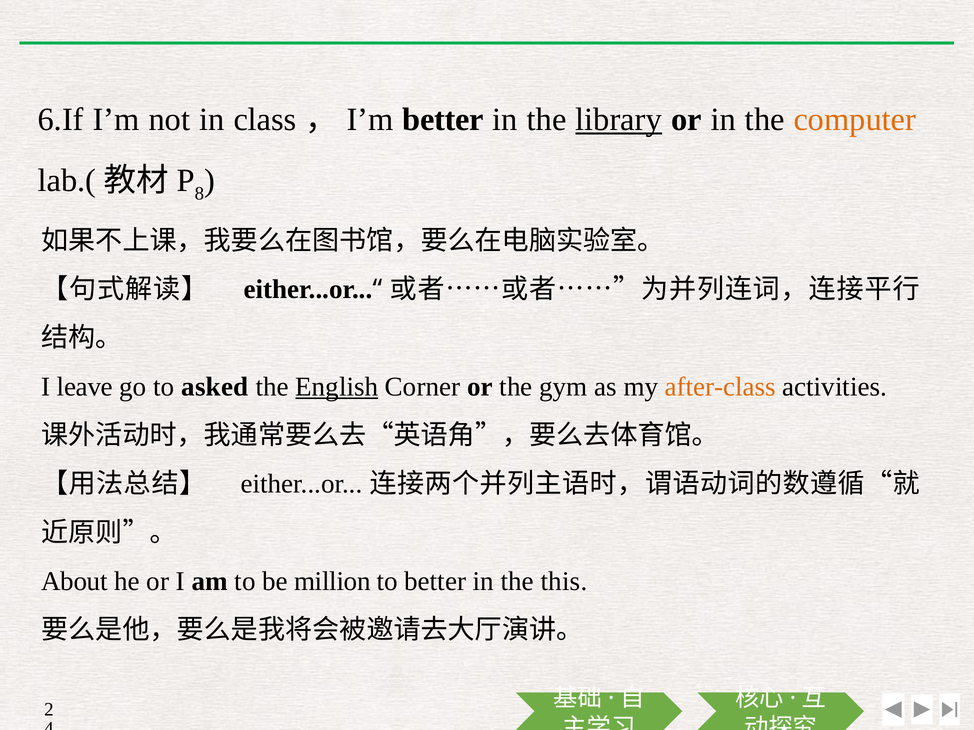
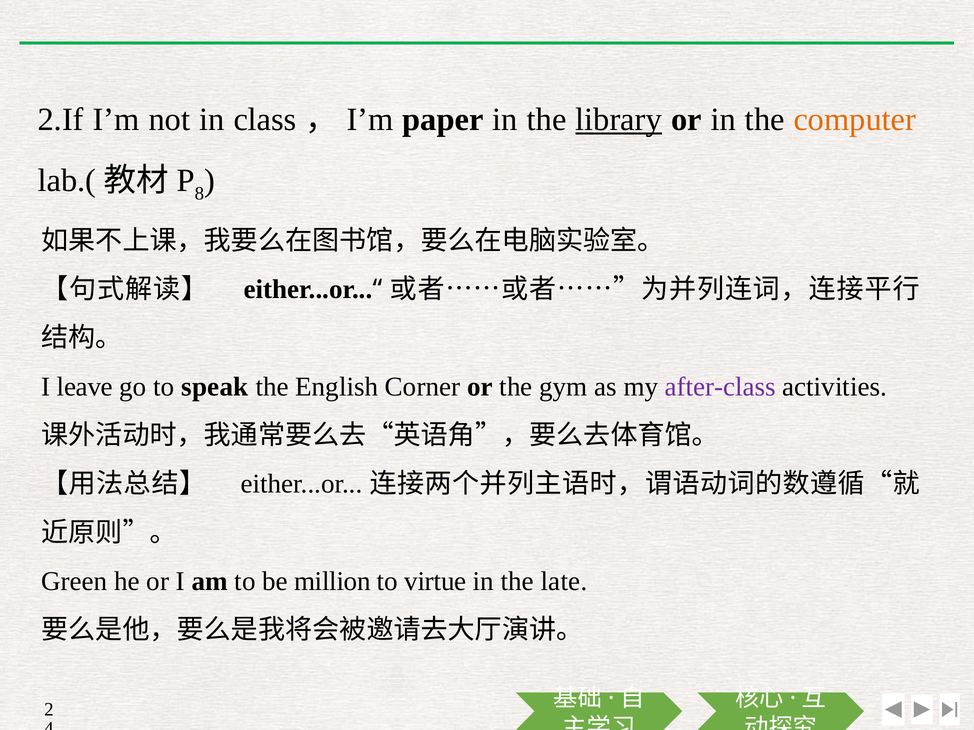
6.If: 6.If -> 2.If
I’m better: better -> paper
asked: asked -> speak
English underline: present -> none
after-class colour: orange -> purple
About: About -> Green
to better: better -> virtue
this: this -> late
